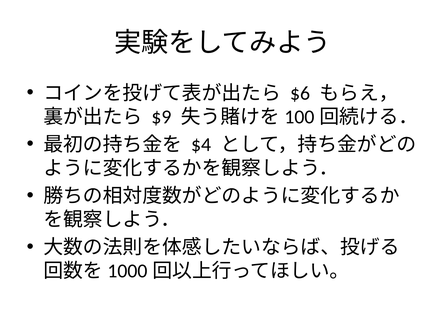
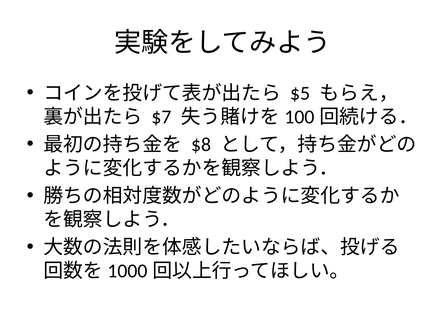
$6: $6 -> $5
$9: $9 -> $7
$4: $4 -> $8
